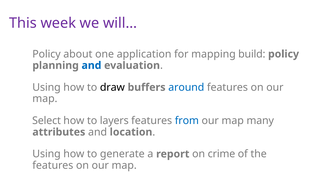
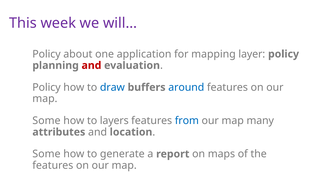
build: build -> layer
and at (91, 65) colour: blue -> red
Using at (47, 87): Using -> Policy
draw colour: black -> blue
Select at (47, 120): Select -> Some
Using at (47, 154): Using -> Some
crime: crime -> maps
